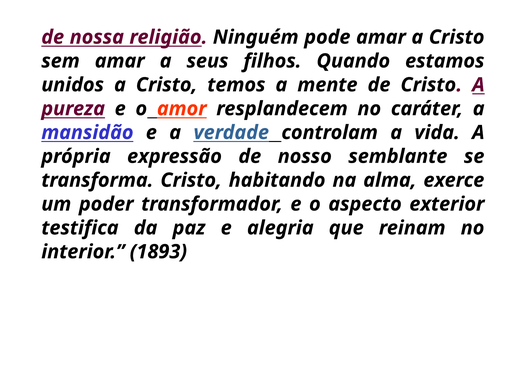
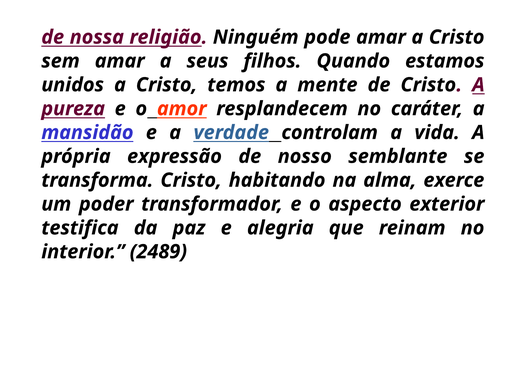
1893: 1893 -> 2489
